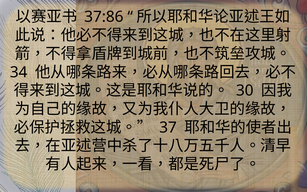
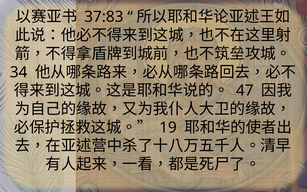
37:86: 37:86 -> 37:83
30: 30 -> 47
37: 37 -> 19
